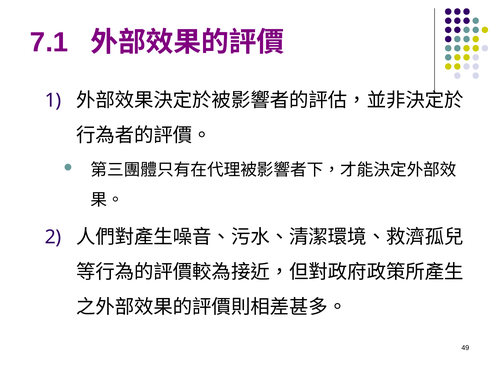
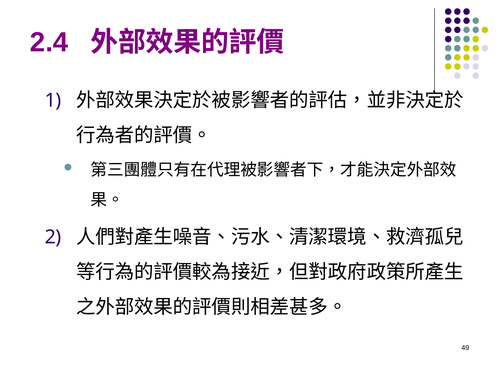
7.1: 7.1 -> 2.4
